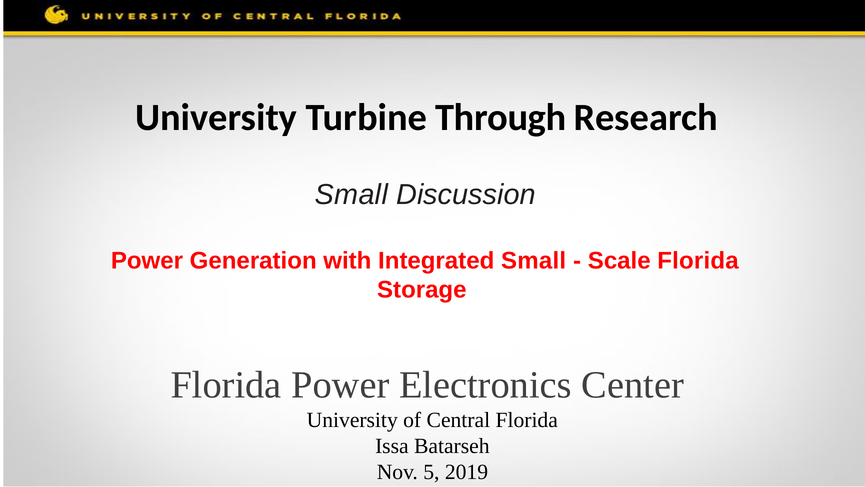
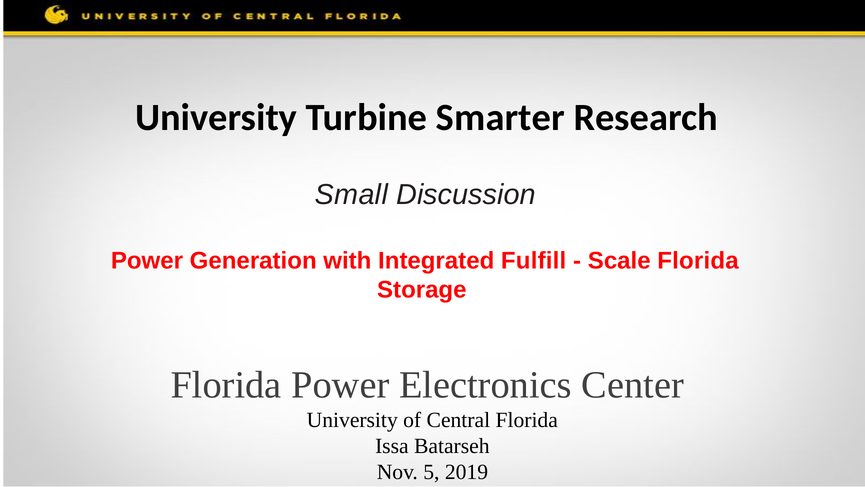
Through: Through -> Smarter
Integrated Small: Small -> Fulfill
